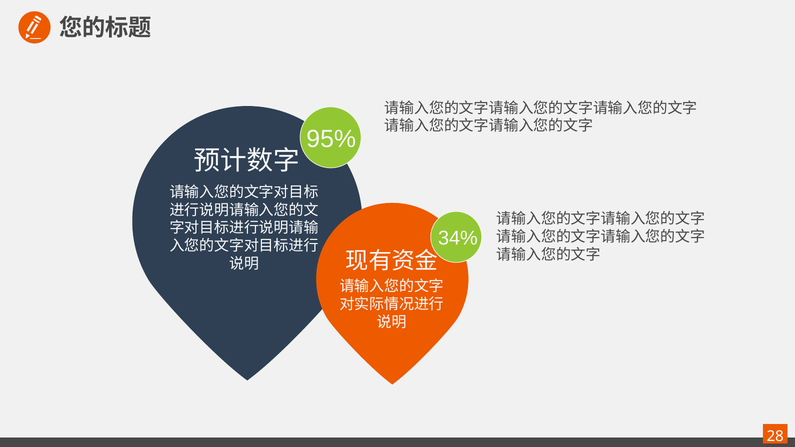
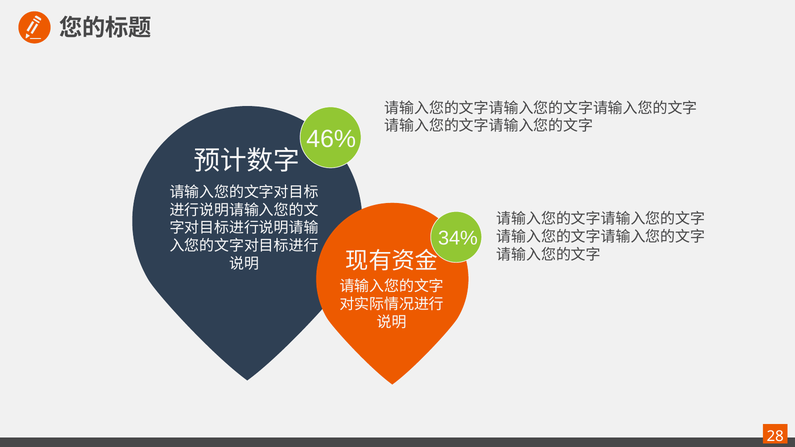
95%: 95% -> 46%
